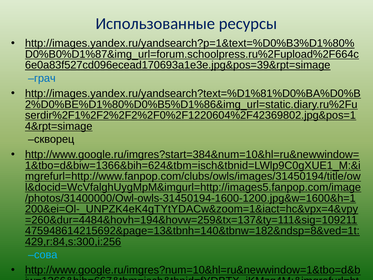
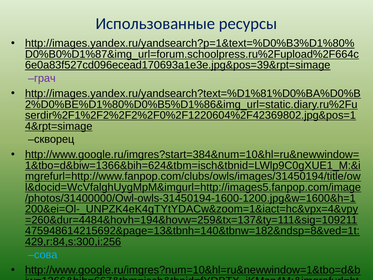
грач colour: blue -> purple
